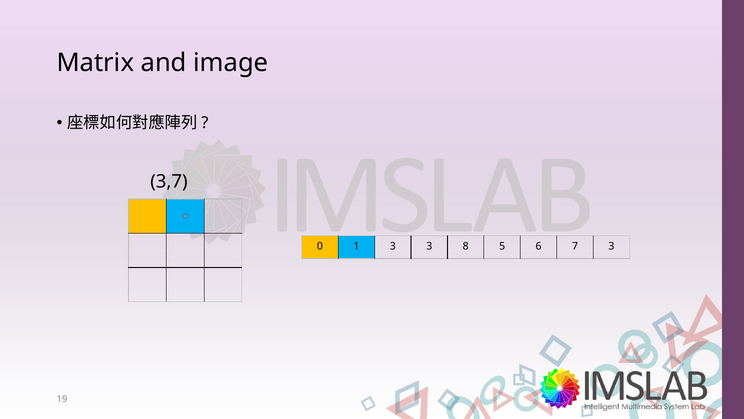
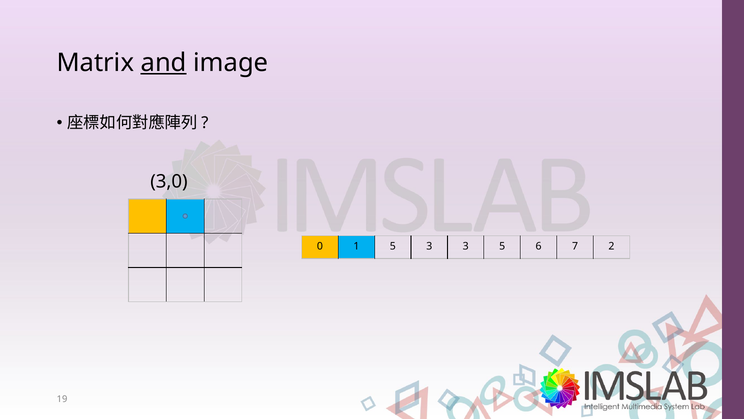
and underline: none -> present
3,7: 3,7 -> 3,0
1 3: 3 -> 5
3 8: 8 -> 3
7 3: 3 -> 2
